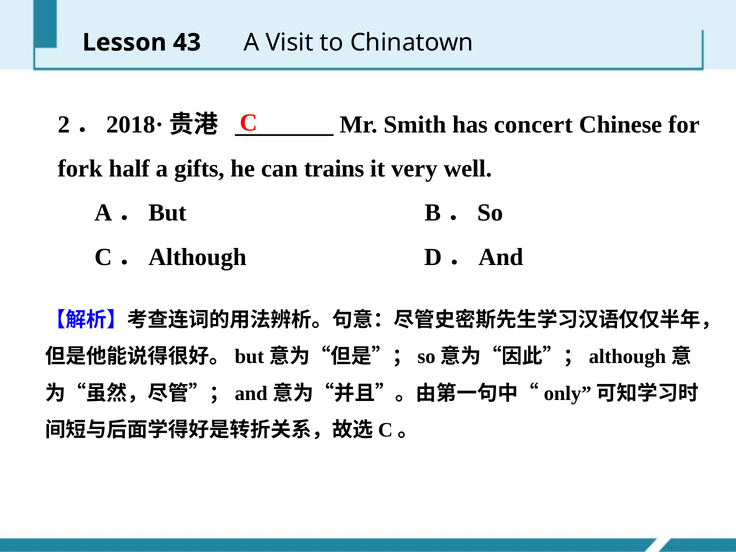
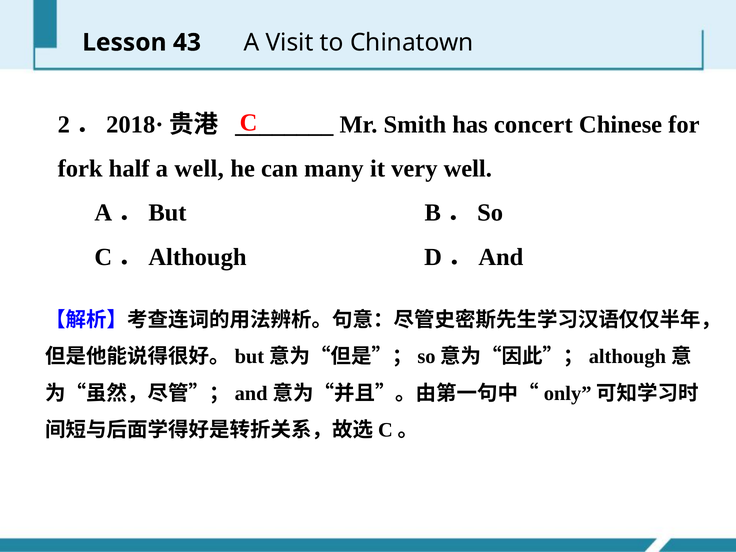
a gifts: gifts -> well
trains: trains -> many
